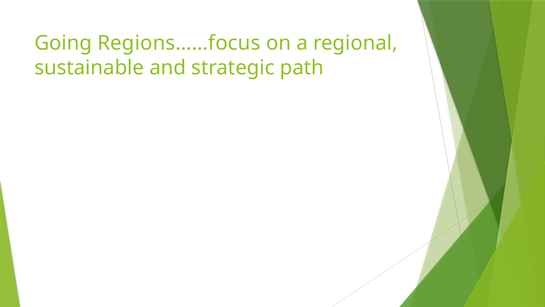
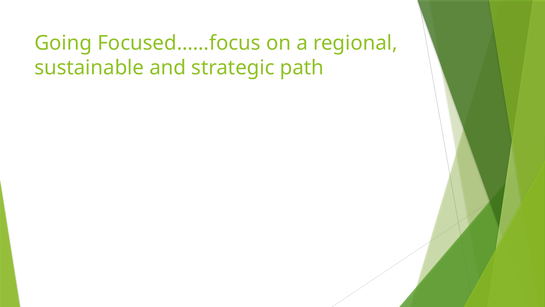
Regions……focus: Regions……focus -> Focused……focus
